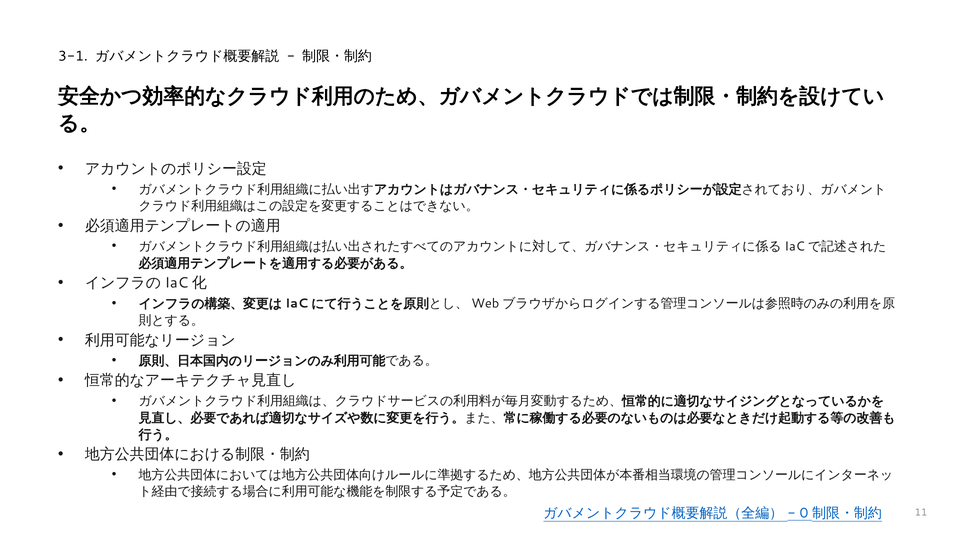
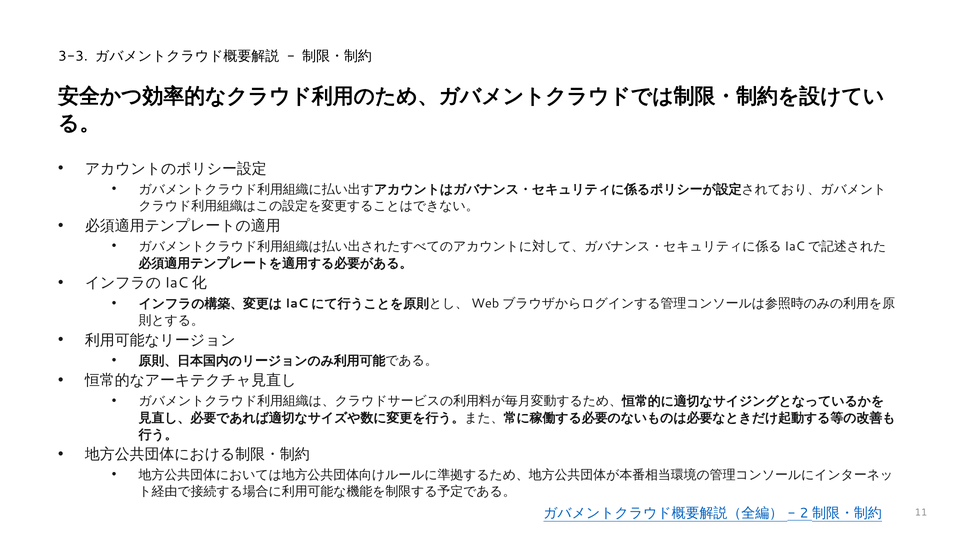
3-1: 3-1 -> 3-3
0: 0 -> 2
